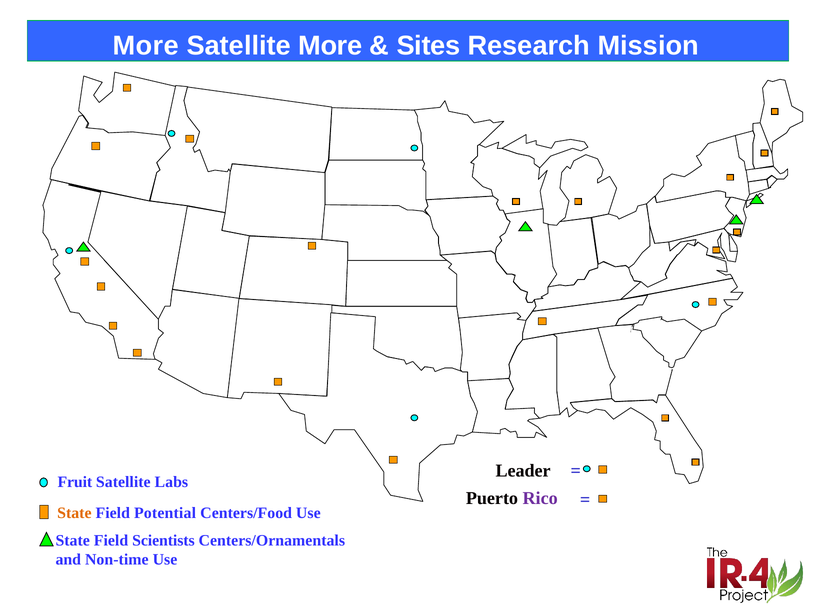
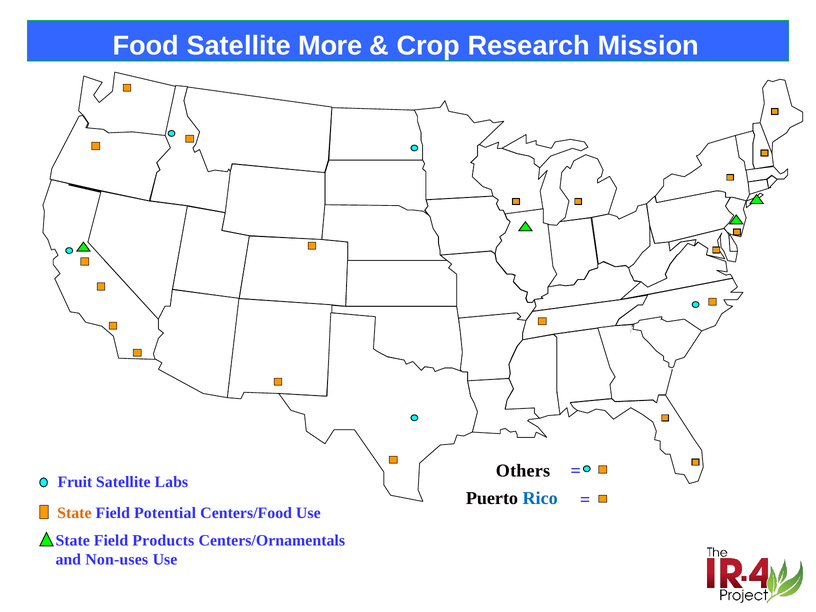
More at (146, 46): More -> Food
Sites: Sites -> Crop
Leader: Leader -> Others
Rico colour: purple -> blue
Scientists: Scientists -> Products
Non-time: Non-time -> Non-uses
